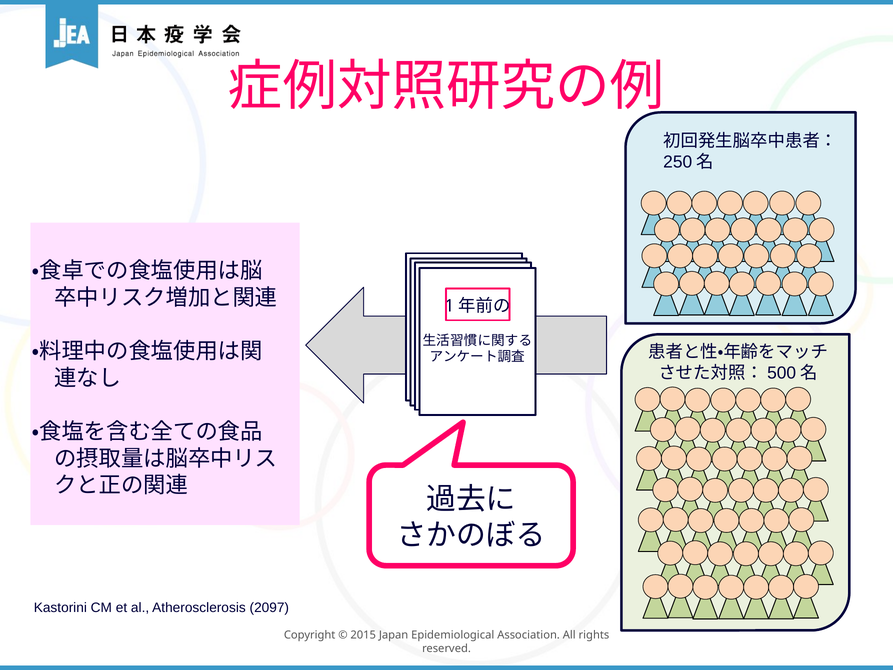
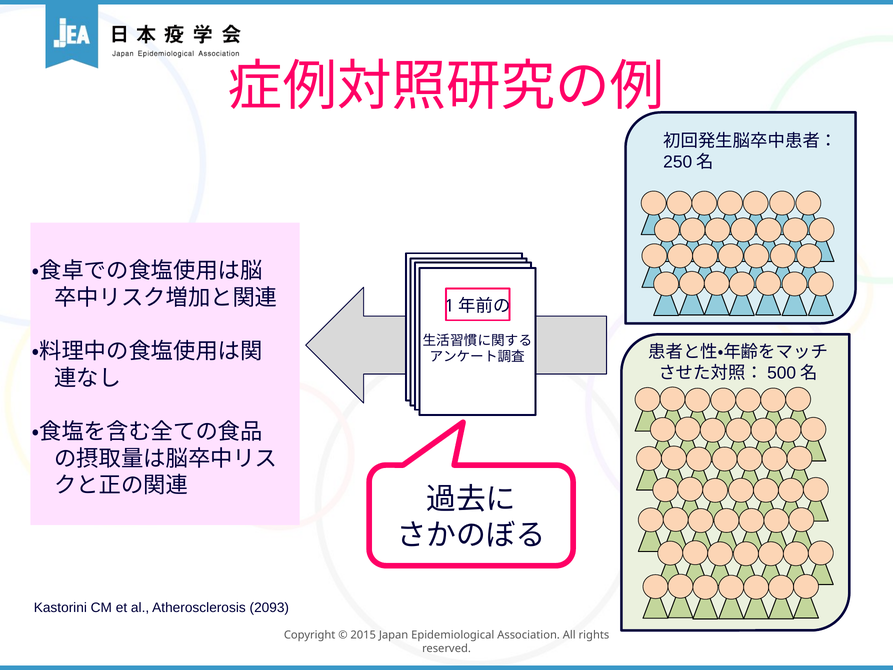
2097: 2097 -> 2093
